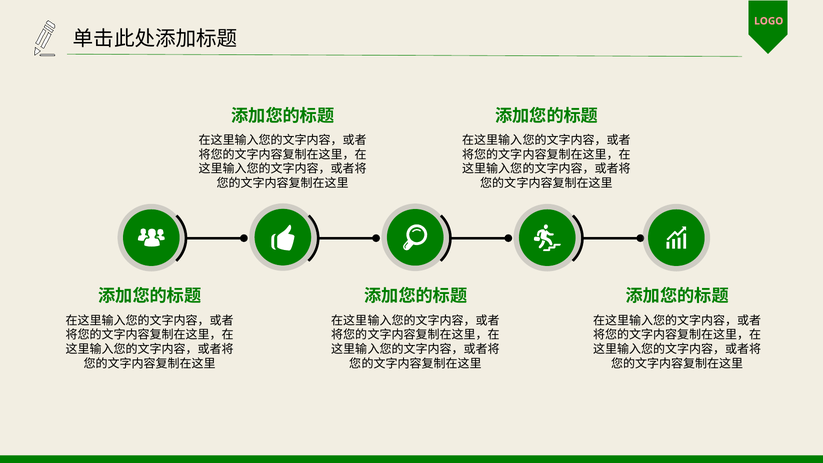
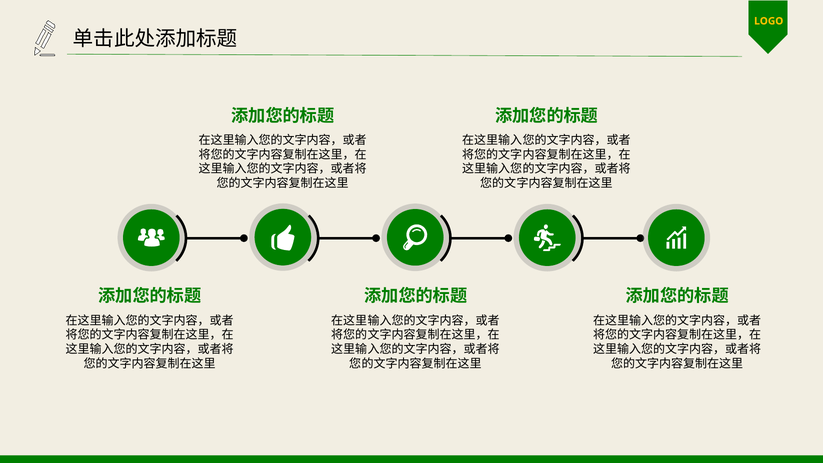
LOGO colour: pink -> yellow
